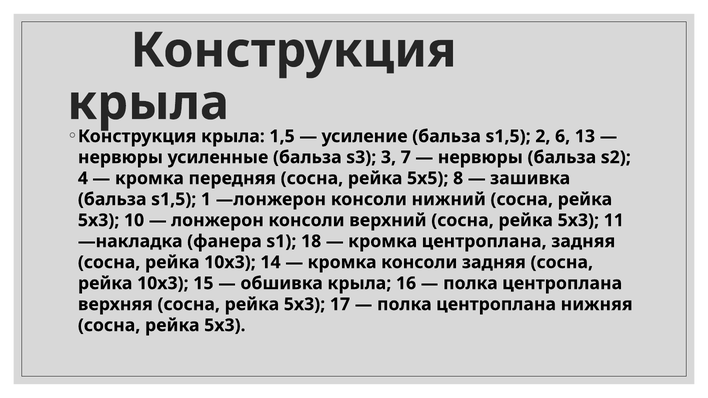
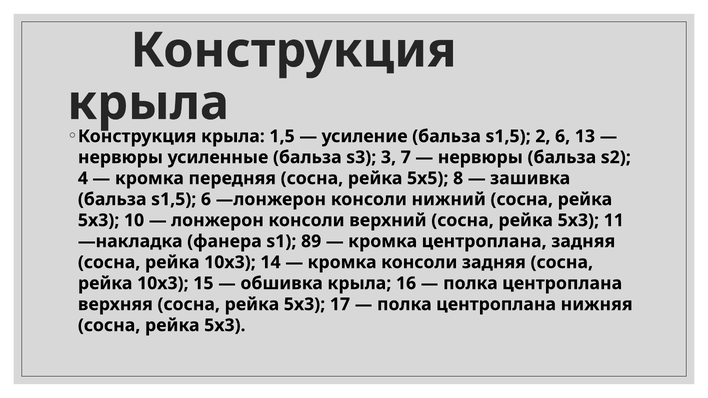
s1,5 1: 1 -> 6
18: 18 -> 89
